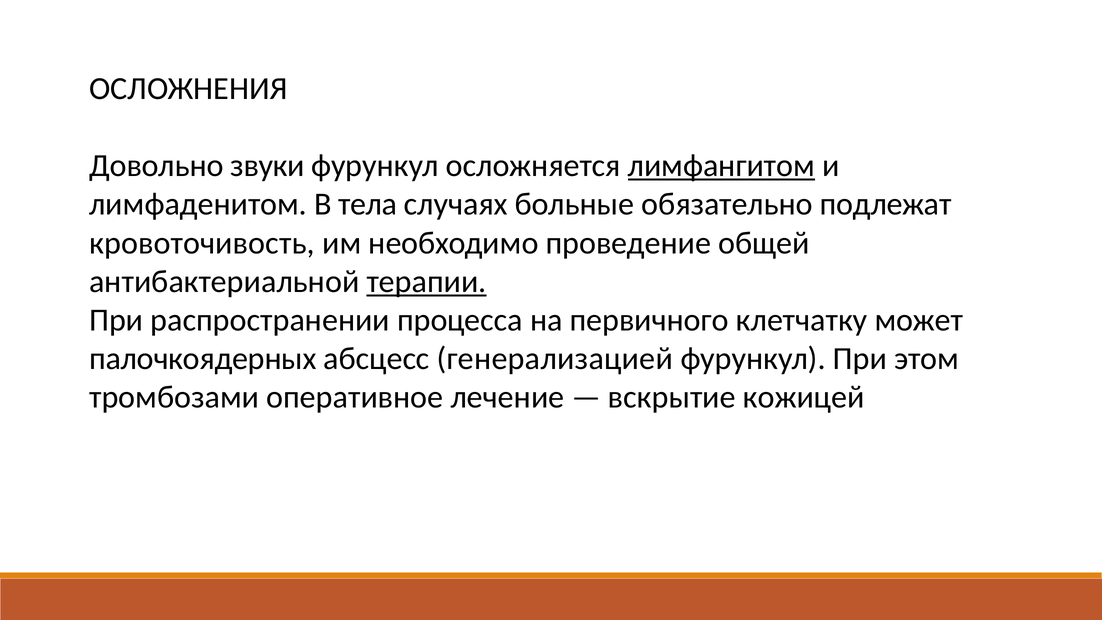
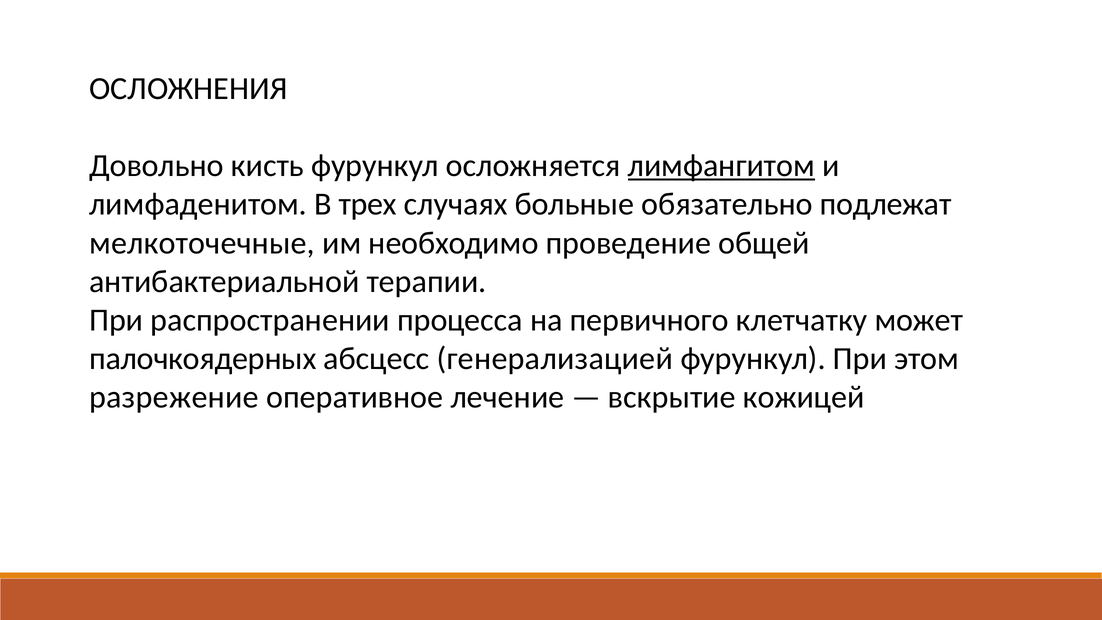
звуки: звуки -> кисть
тела: тела -> трех
кровоточивость: кровоточивость -> мелкоточечные
терапии underline: present -> none
тромбозами: тромбозами -> разрежение
